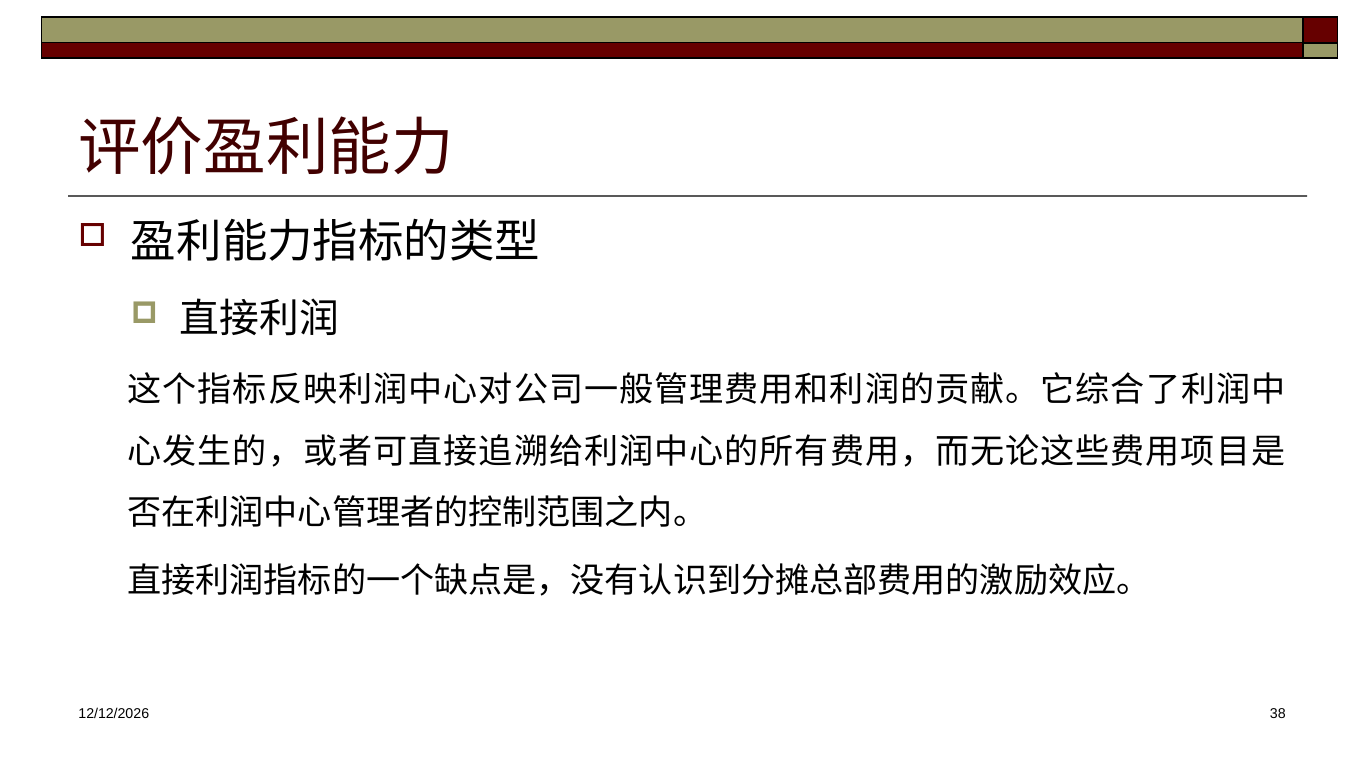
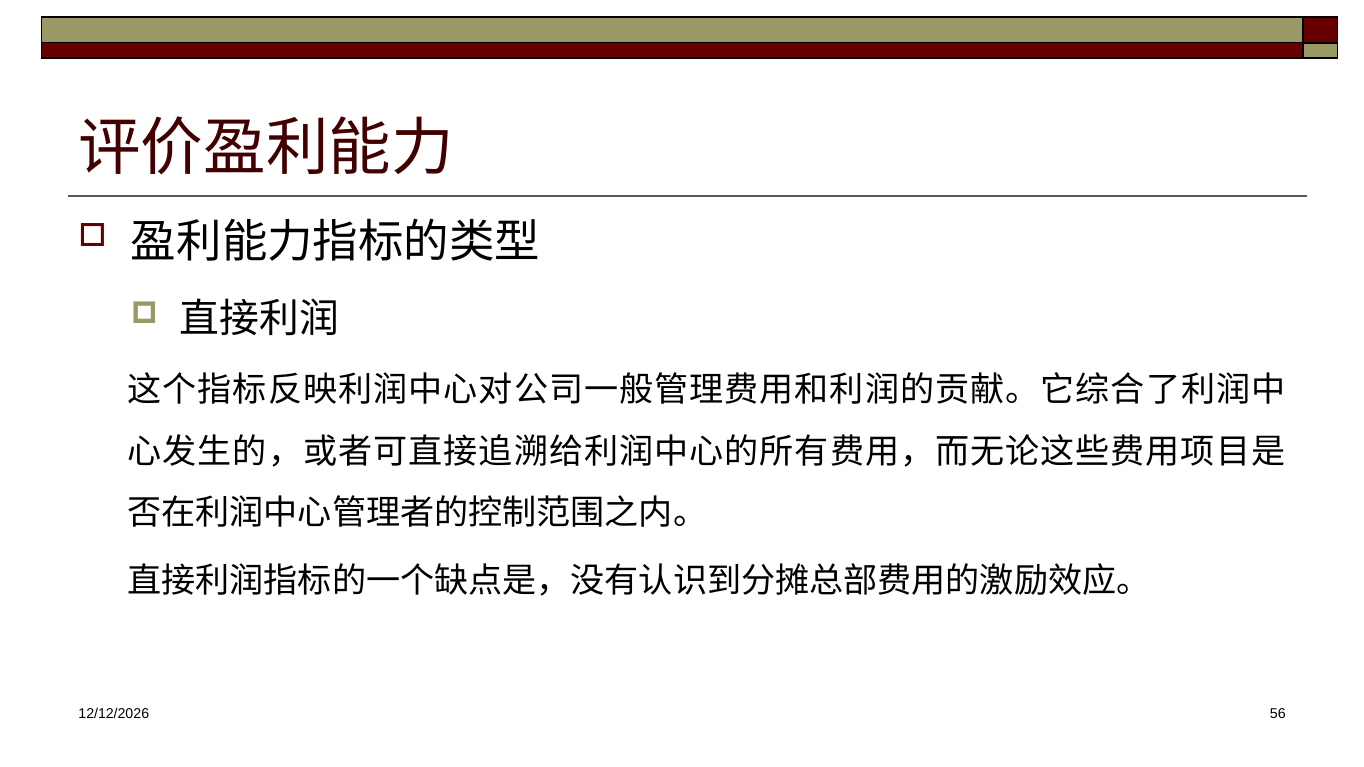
38: 38 -> 56
